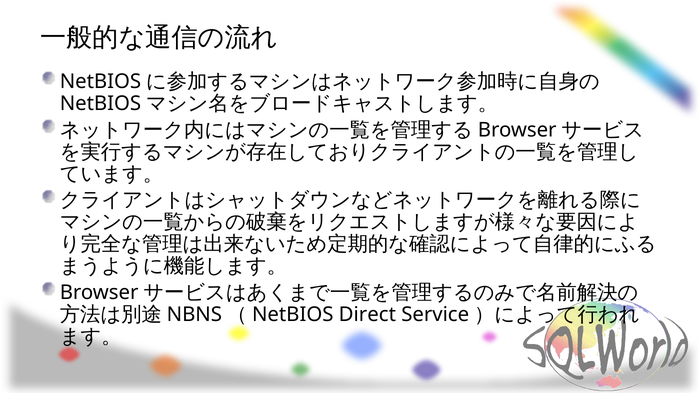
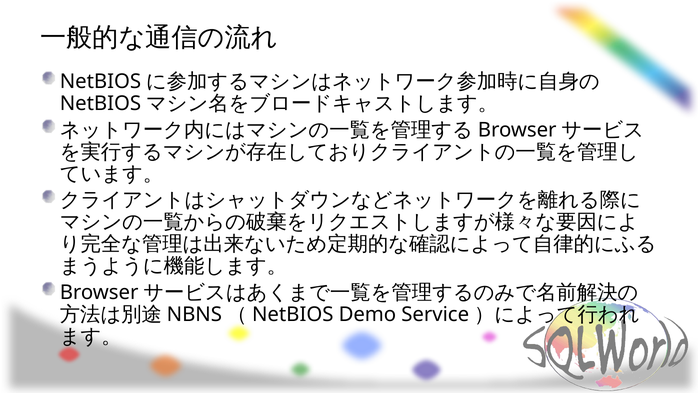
Direct: Direct -> Demo
